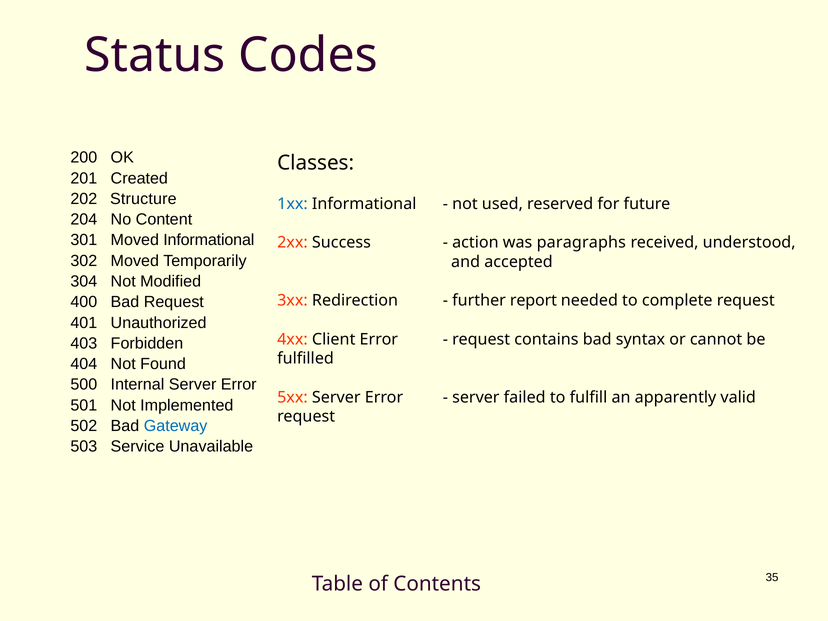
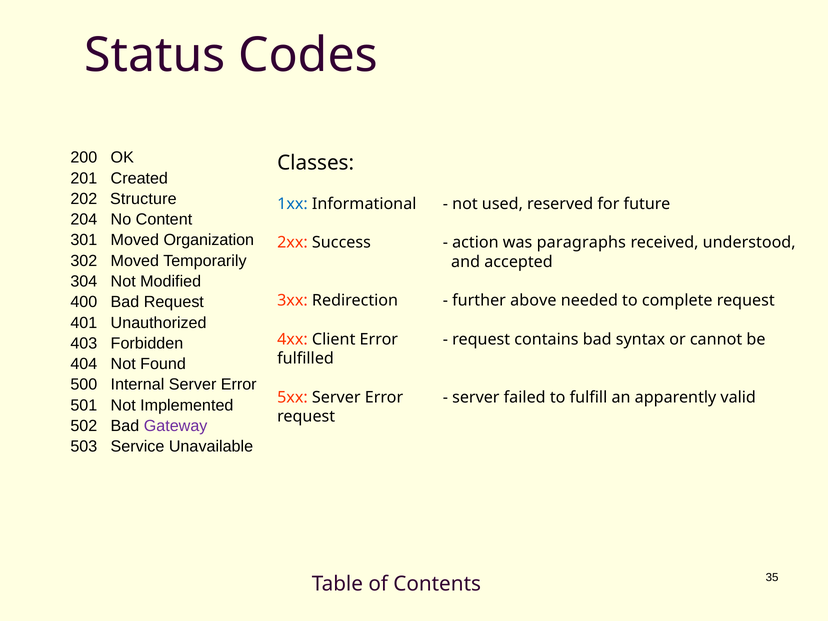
Moved Informational: Informational -> Organization
report: report -> above
Gateway colour: blue -> purple
